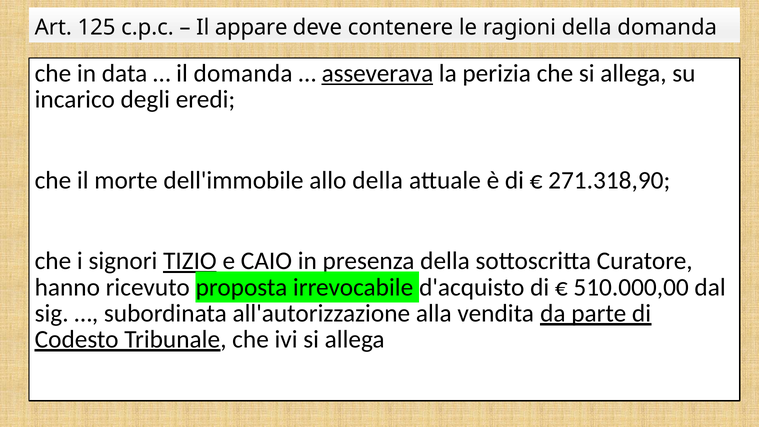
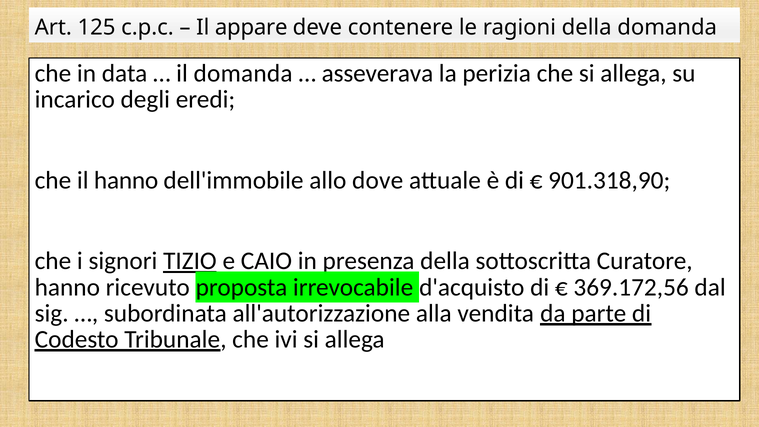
asseverava underline: present -> none
il morte: morte -> hanno
allo della: della -> dove
271.318,90: 271.318,90 -> 901.318,90
510.000,00: 510.000,00 -> 369.172,56
